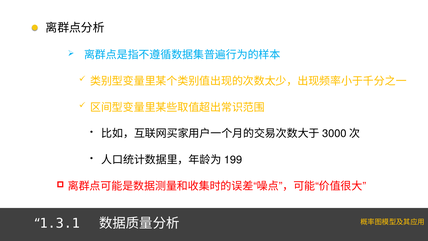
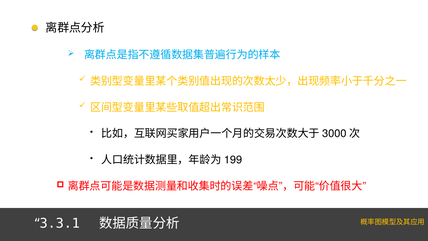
1.3.1: 1.3.1 -> 3.3.1
